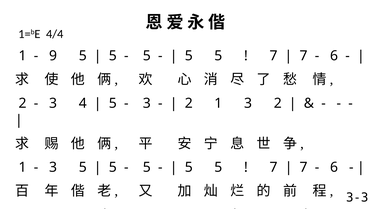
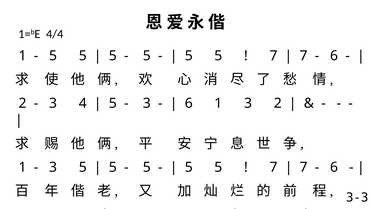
9 at (53, 56): 9 -> 5
2 at (189, 103): 2 -> 6
